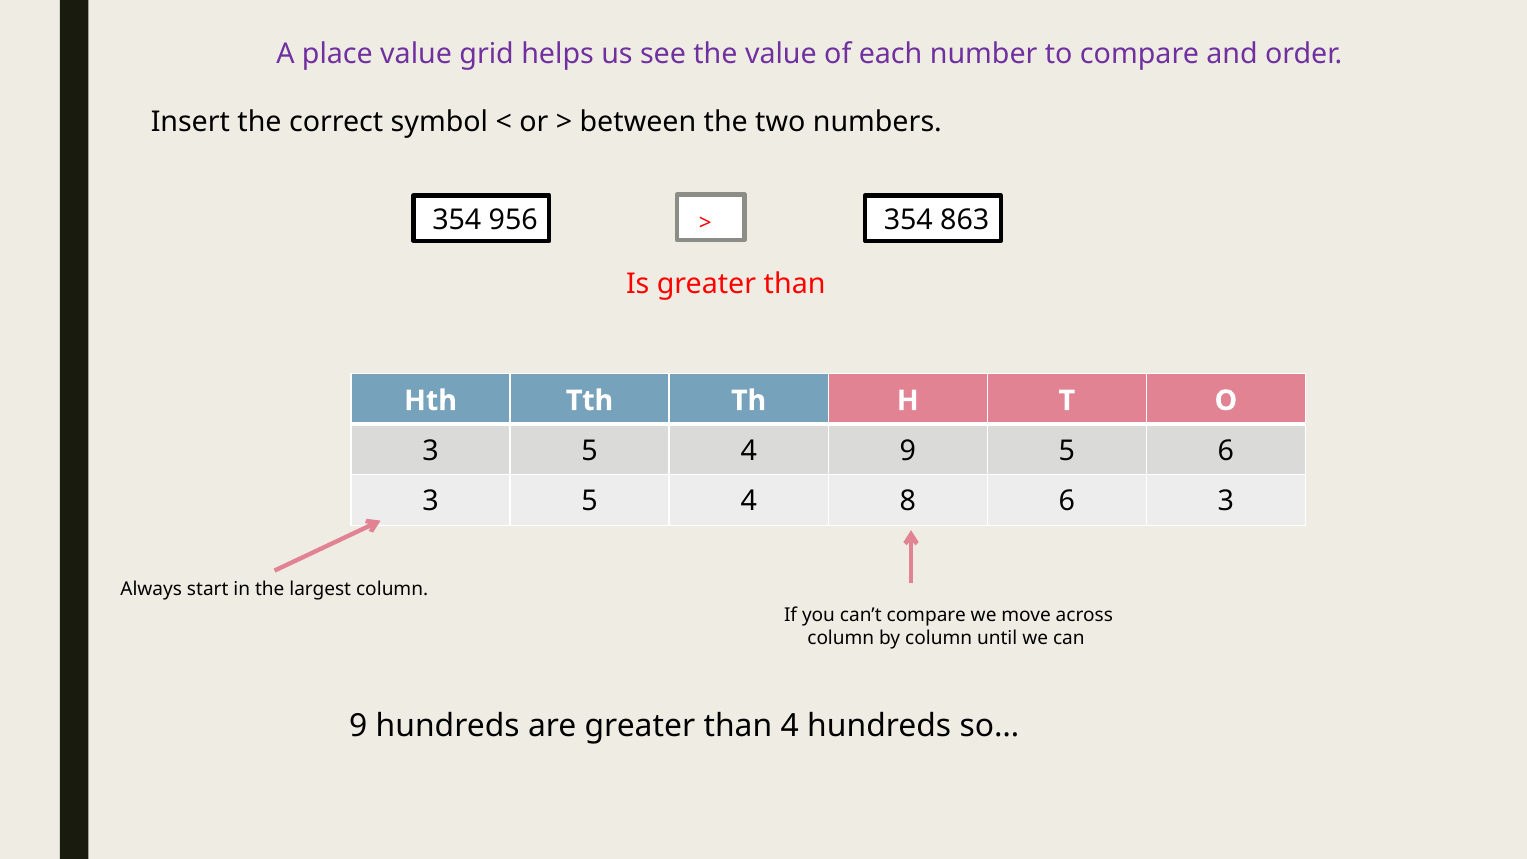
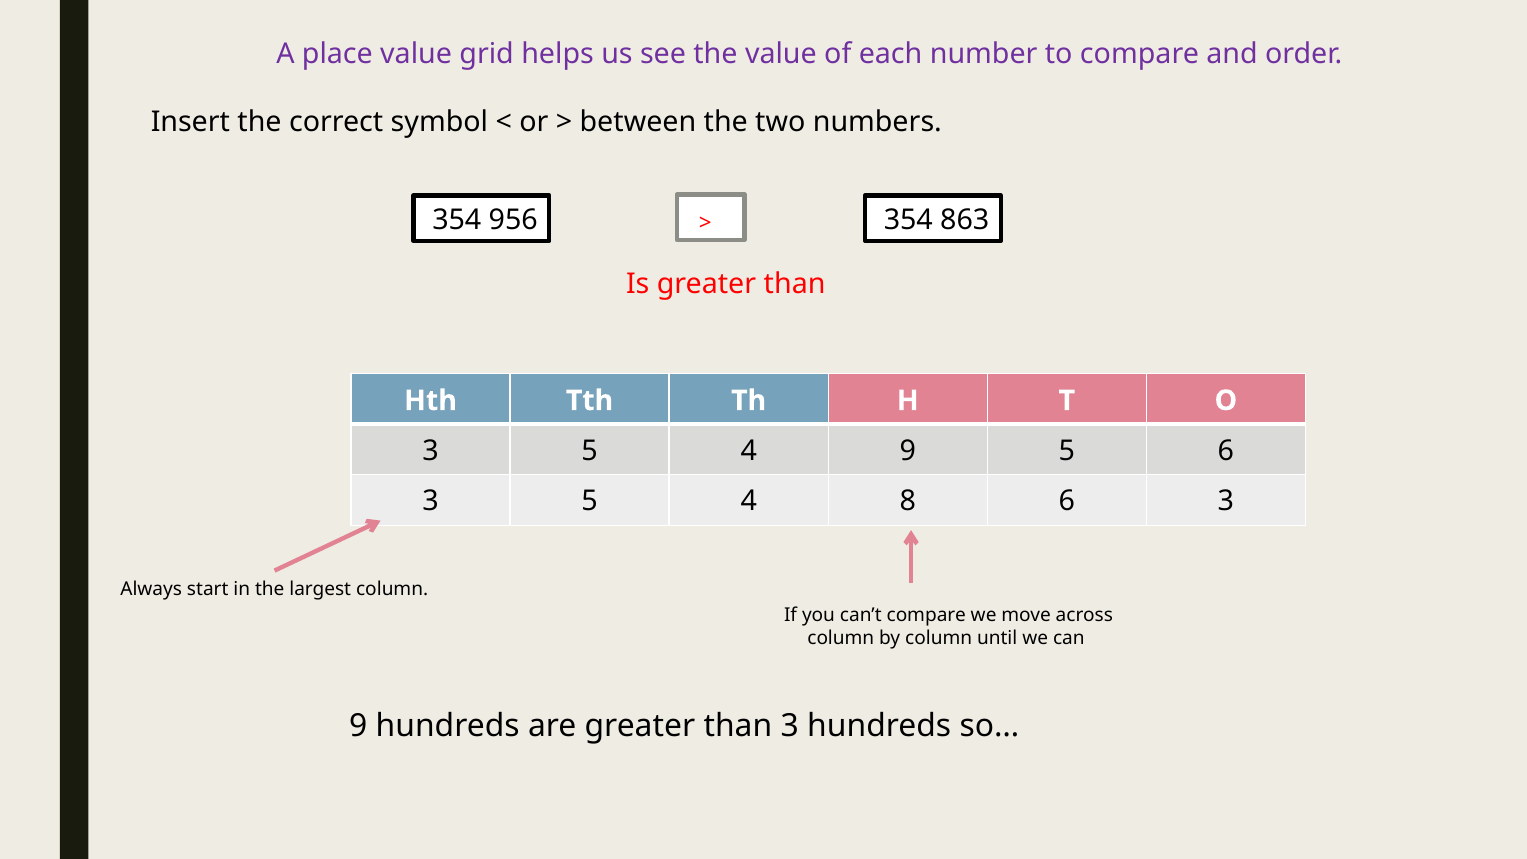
than 4: 4 -> 3
